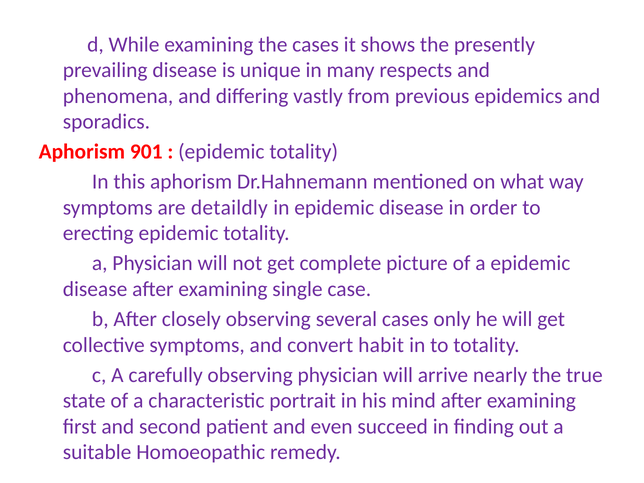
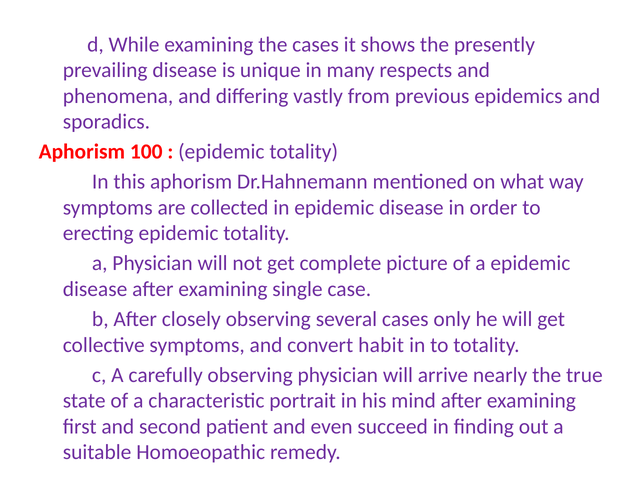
901: 901 -> 100
detaildly: detaildly -> collected
